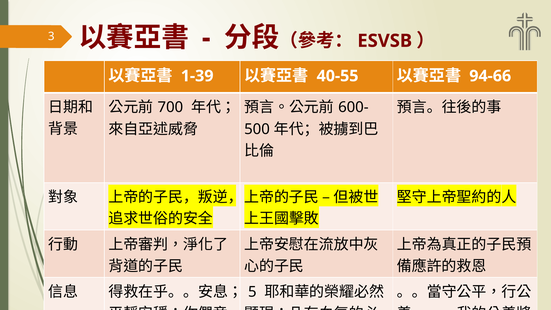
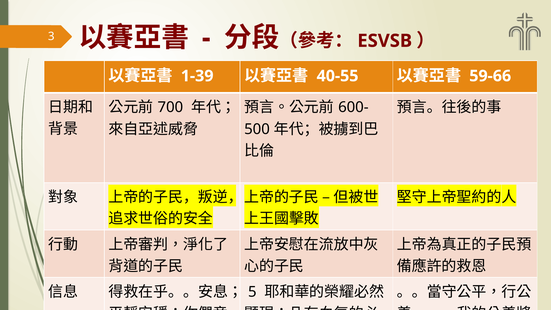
94-66: 94-66 -> 59-66
